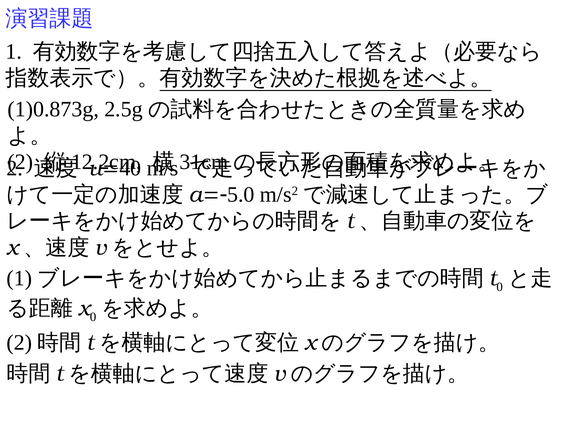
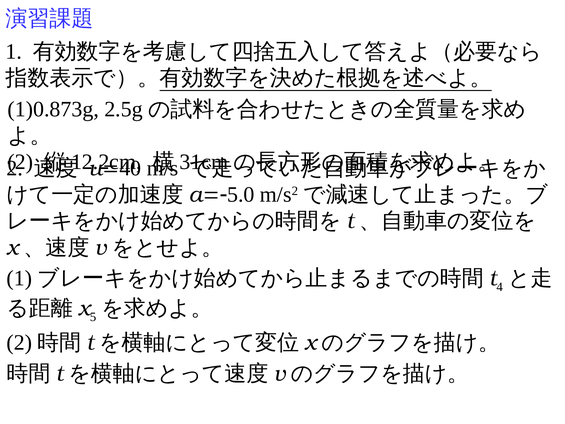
0 at (500, 287): 0 -> 4
0 at (93, 317): 0 -> 5
